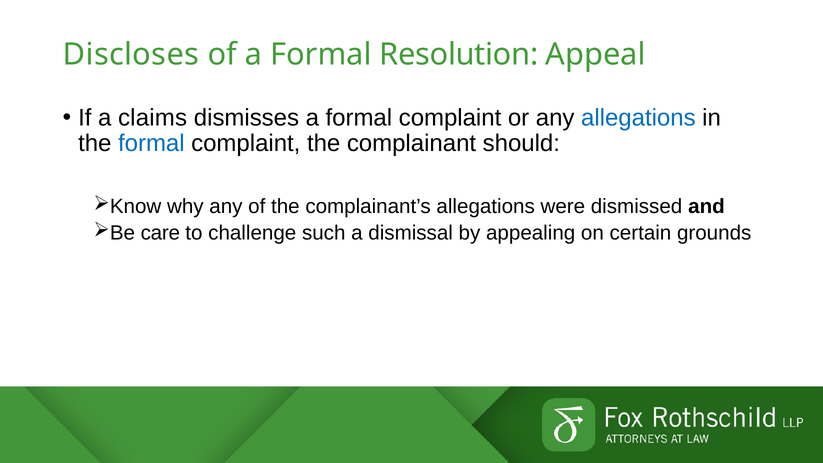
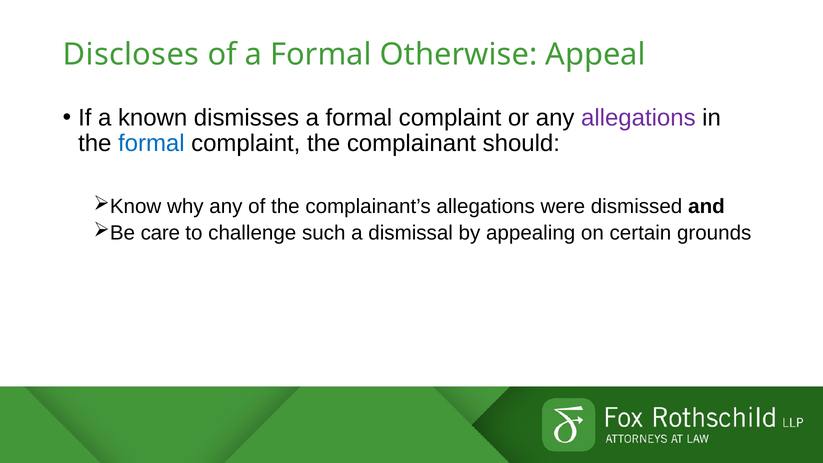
Resolution: Resolution -> Otherwise
claims: claims -> known
allegations at (638, 118) colour: blue -> purple
